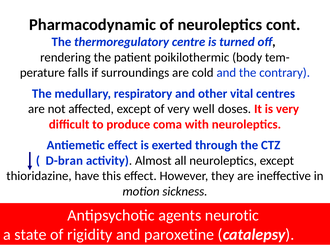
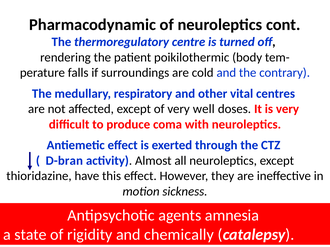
neurotic: neurotic -> amnesia
paroxetine: paroxetine -> chemically
